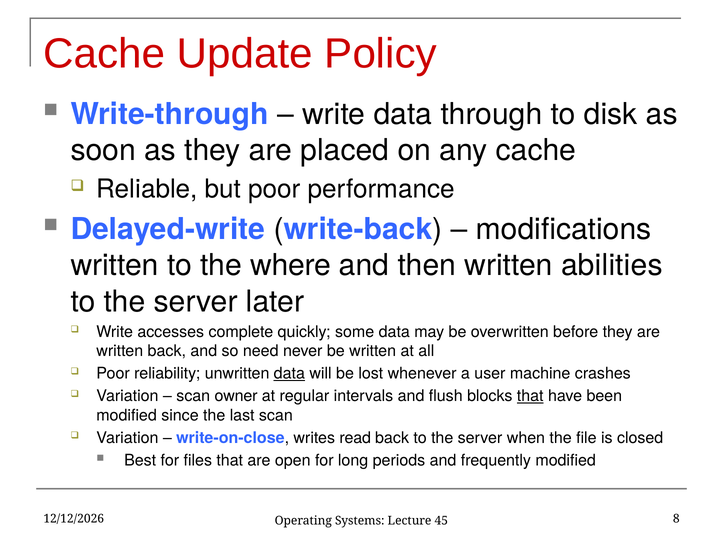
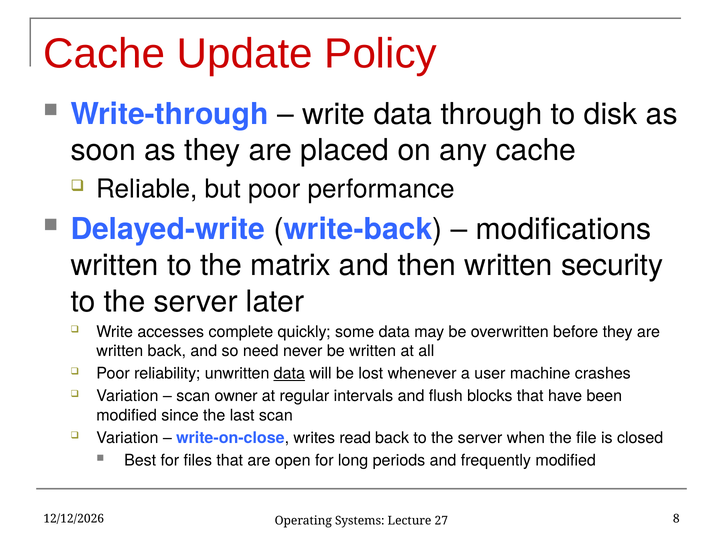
where: where -> matrix
abilities: abilities -> security
that at (530, 396) underline: present -> none
45: 45 -> 27
